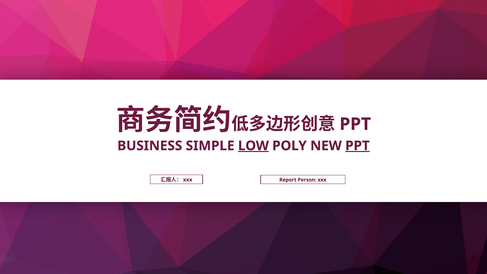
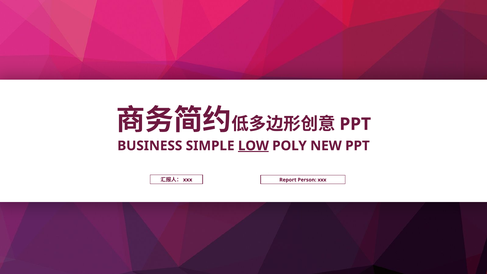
PPT at (357, 146) underline: present -> none
